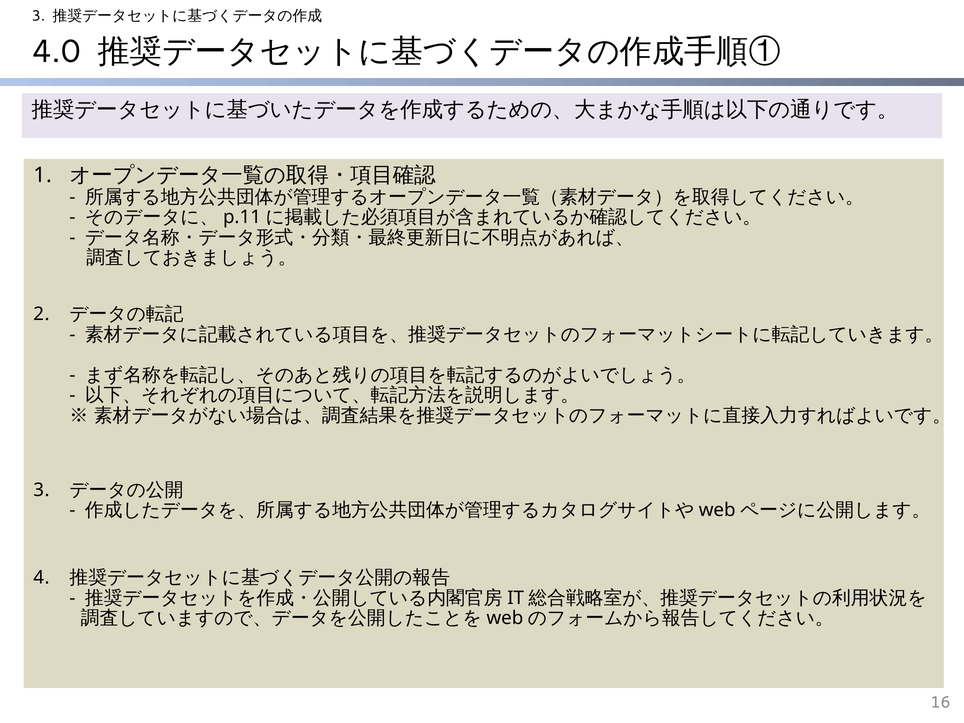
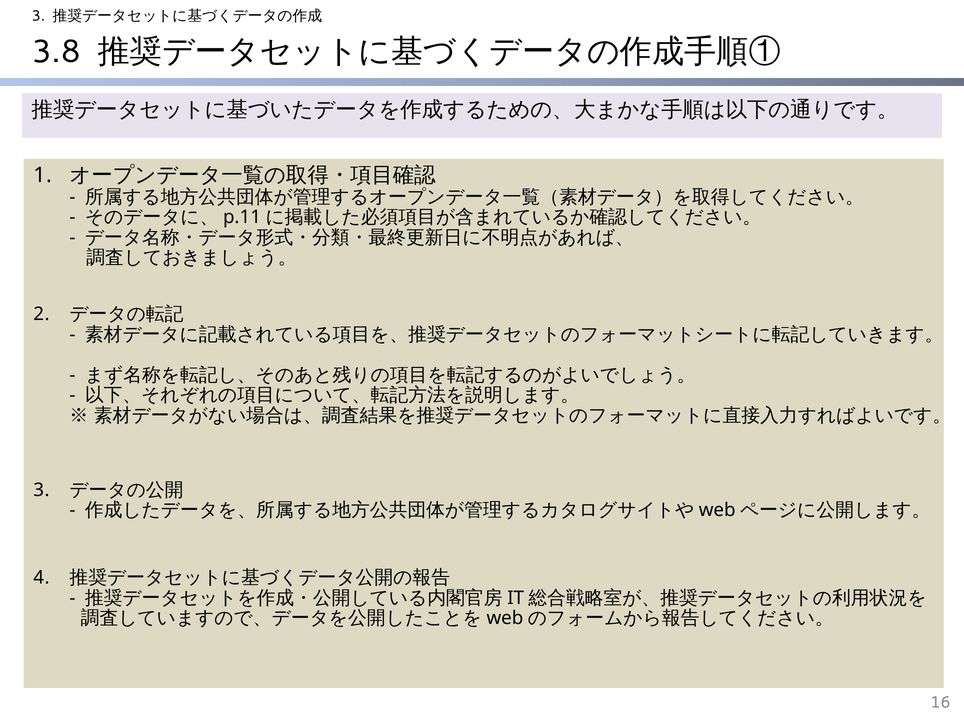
4.0: 4.0 -> 3.8
